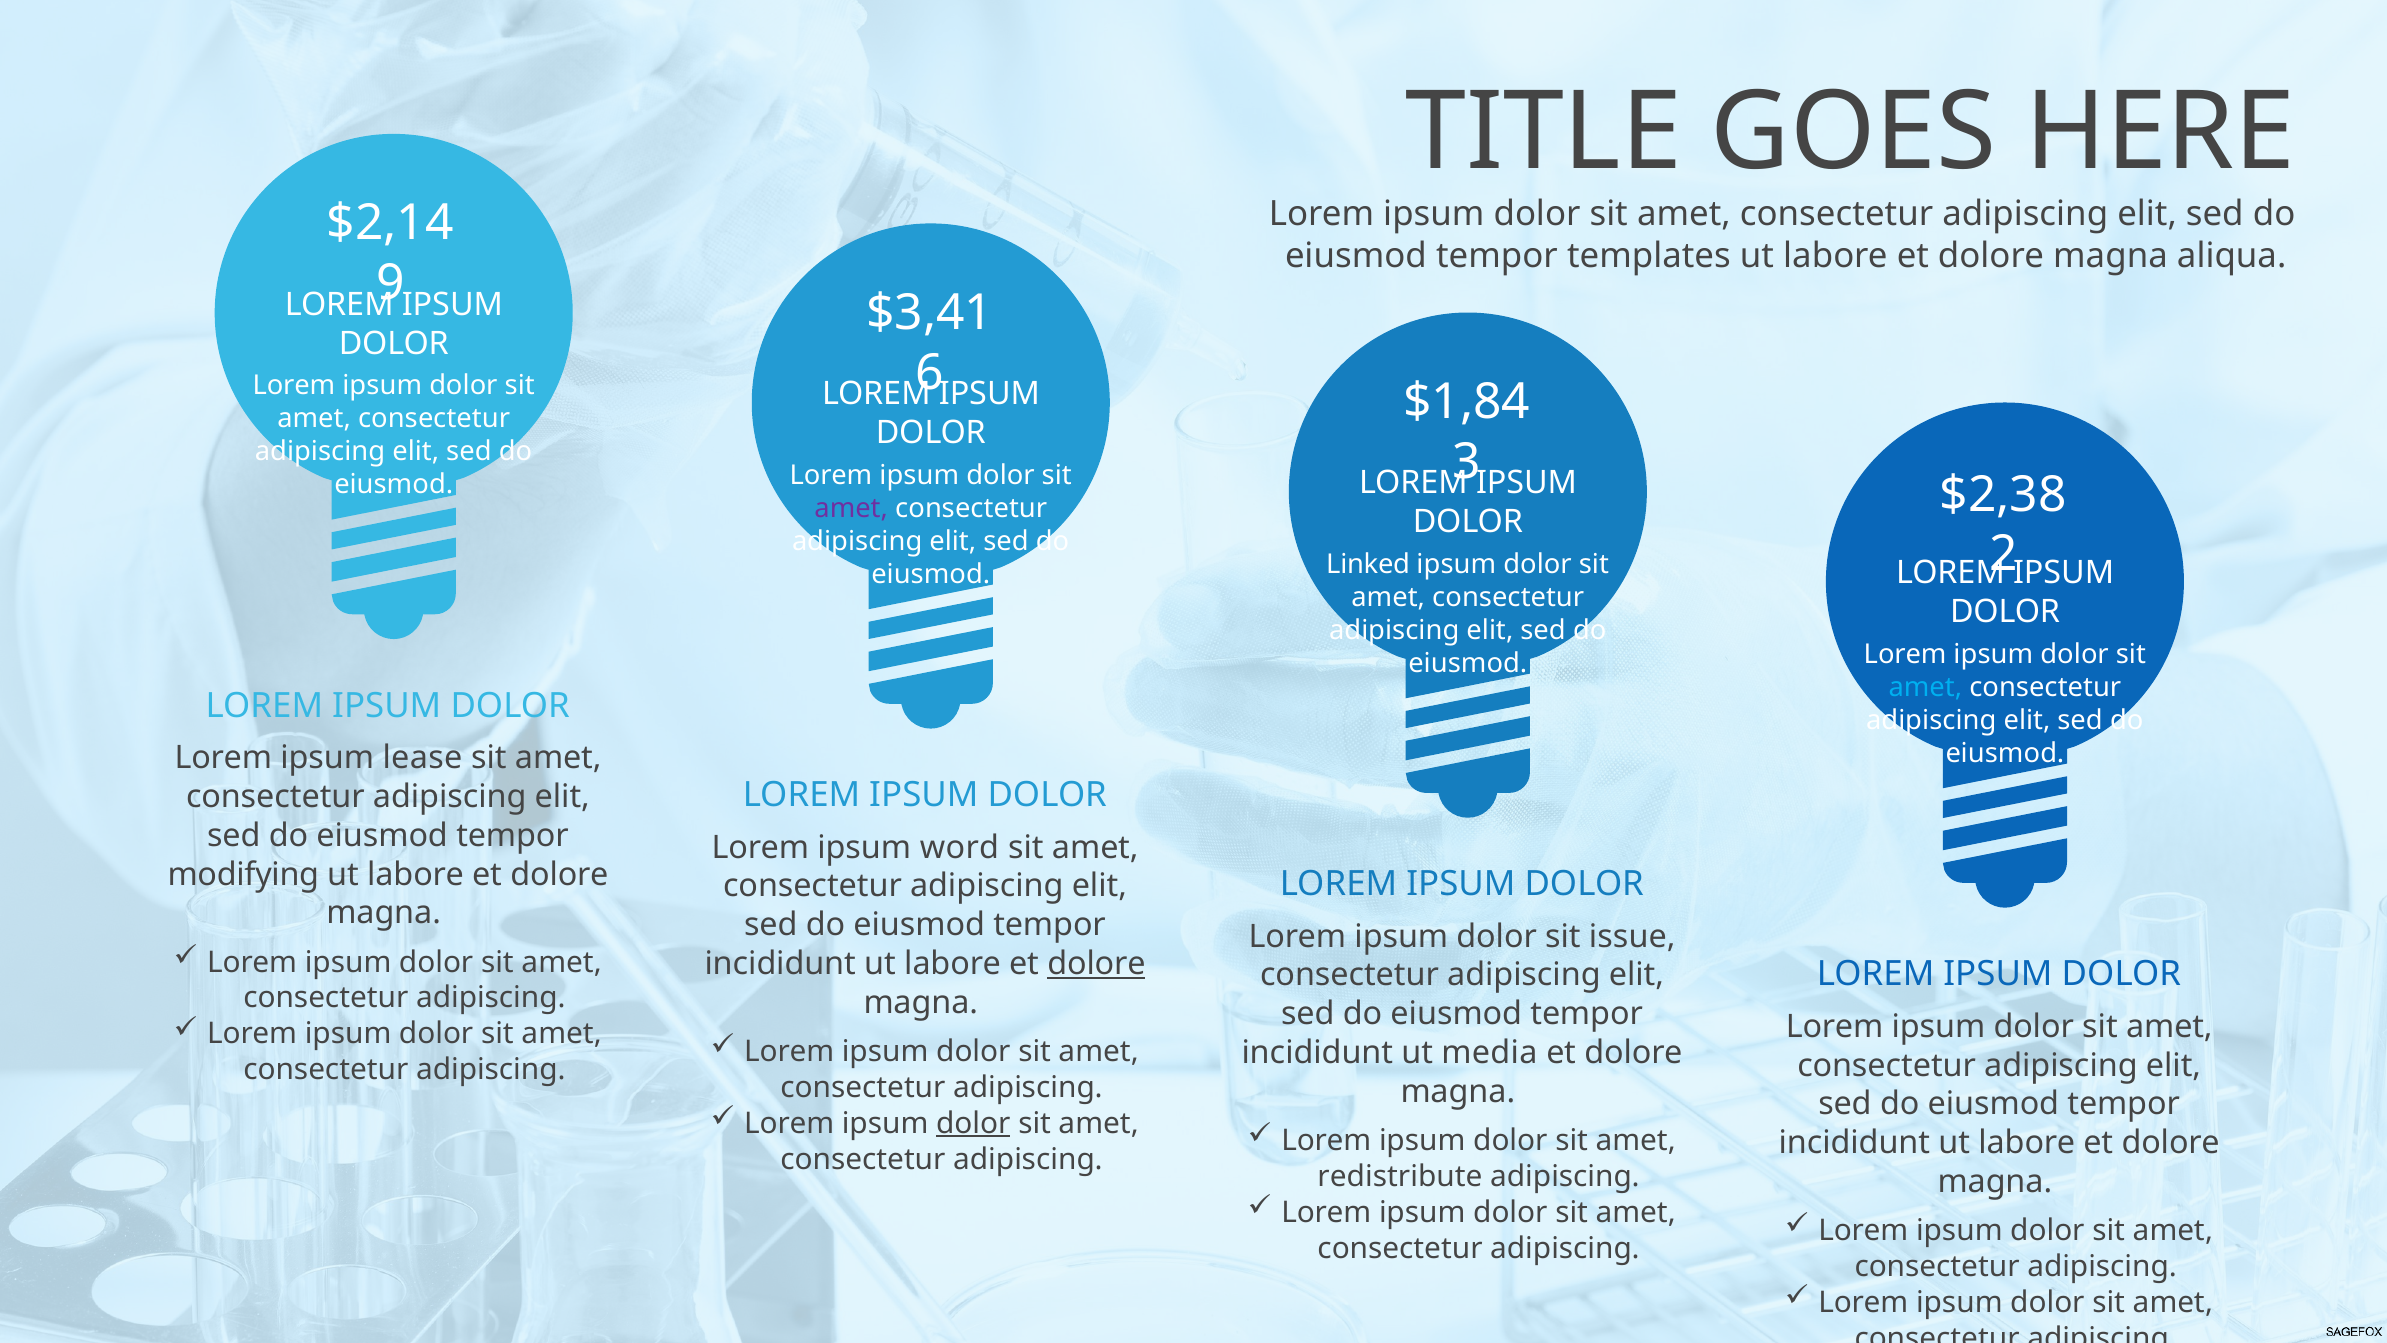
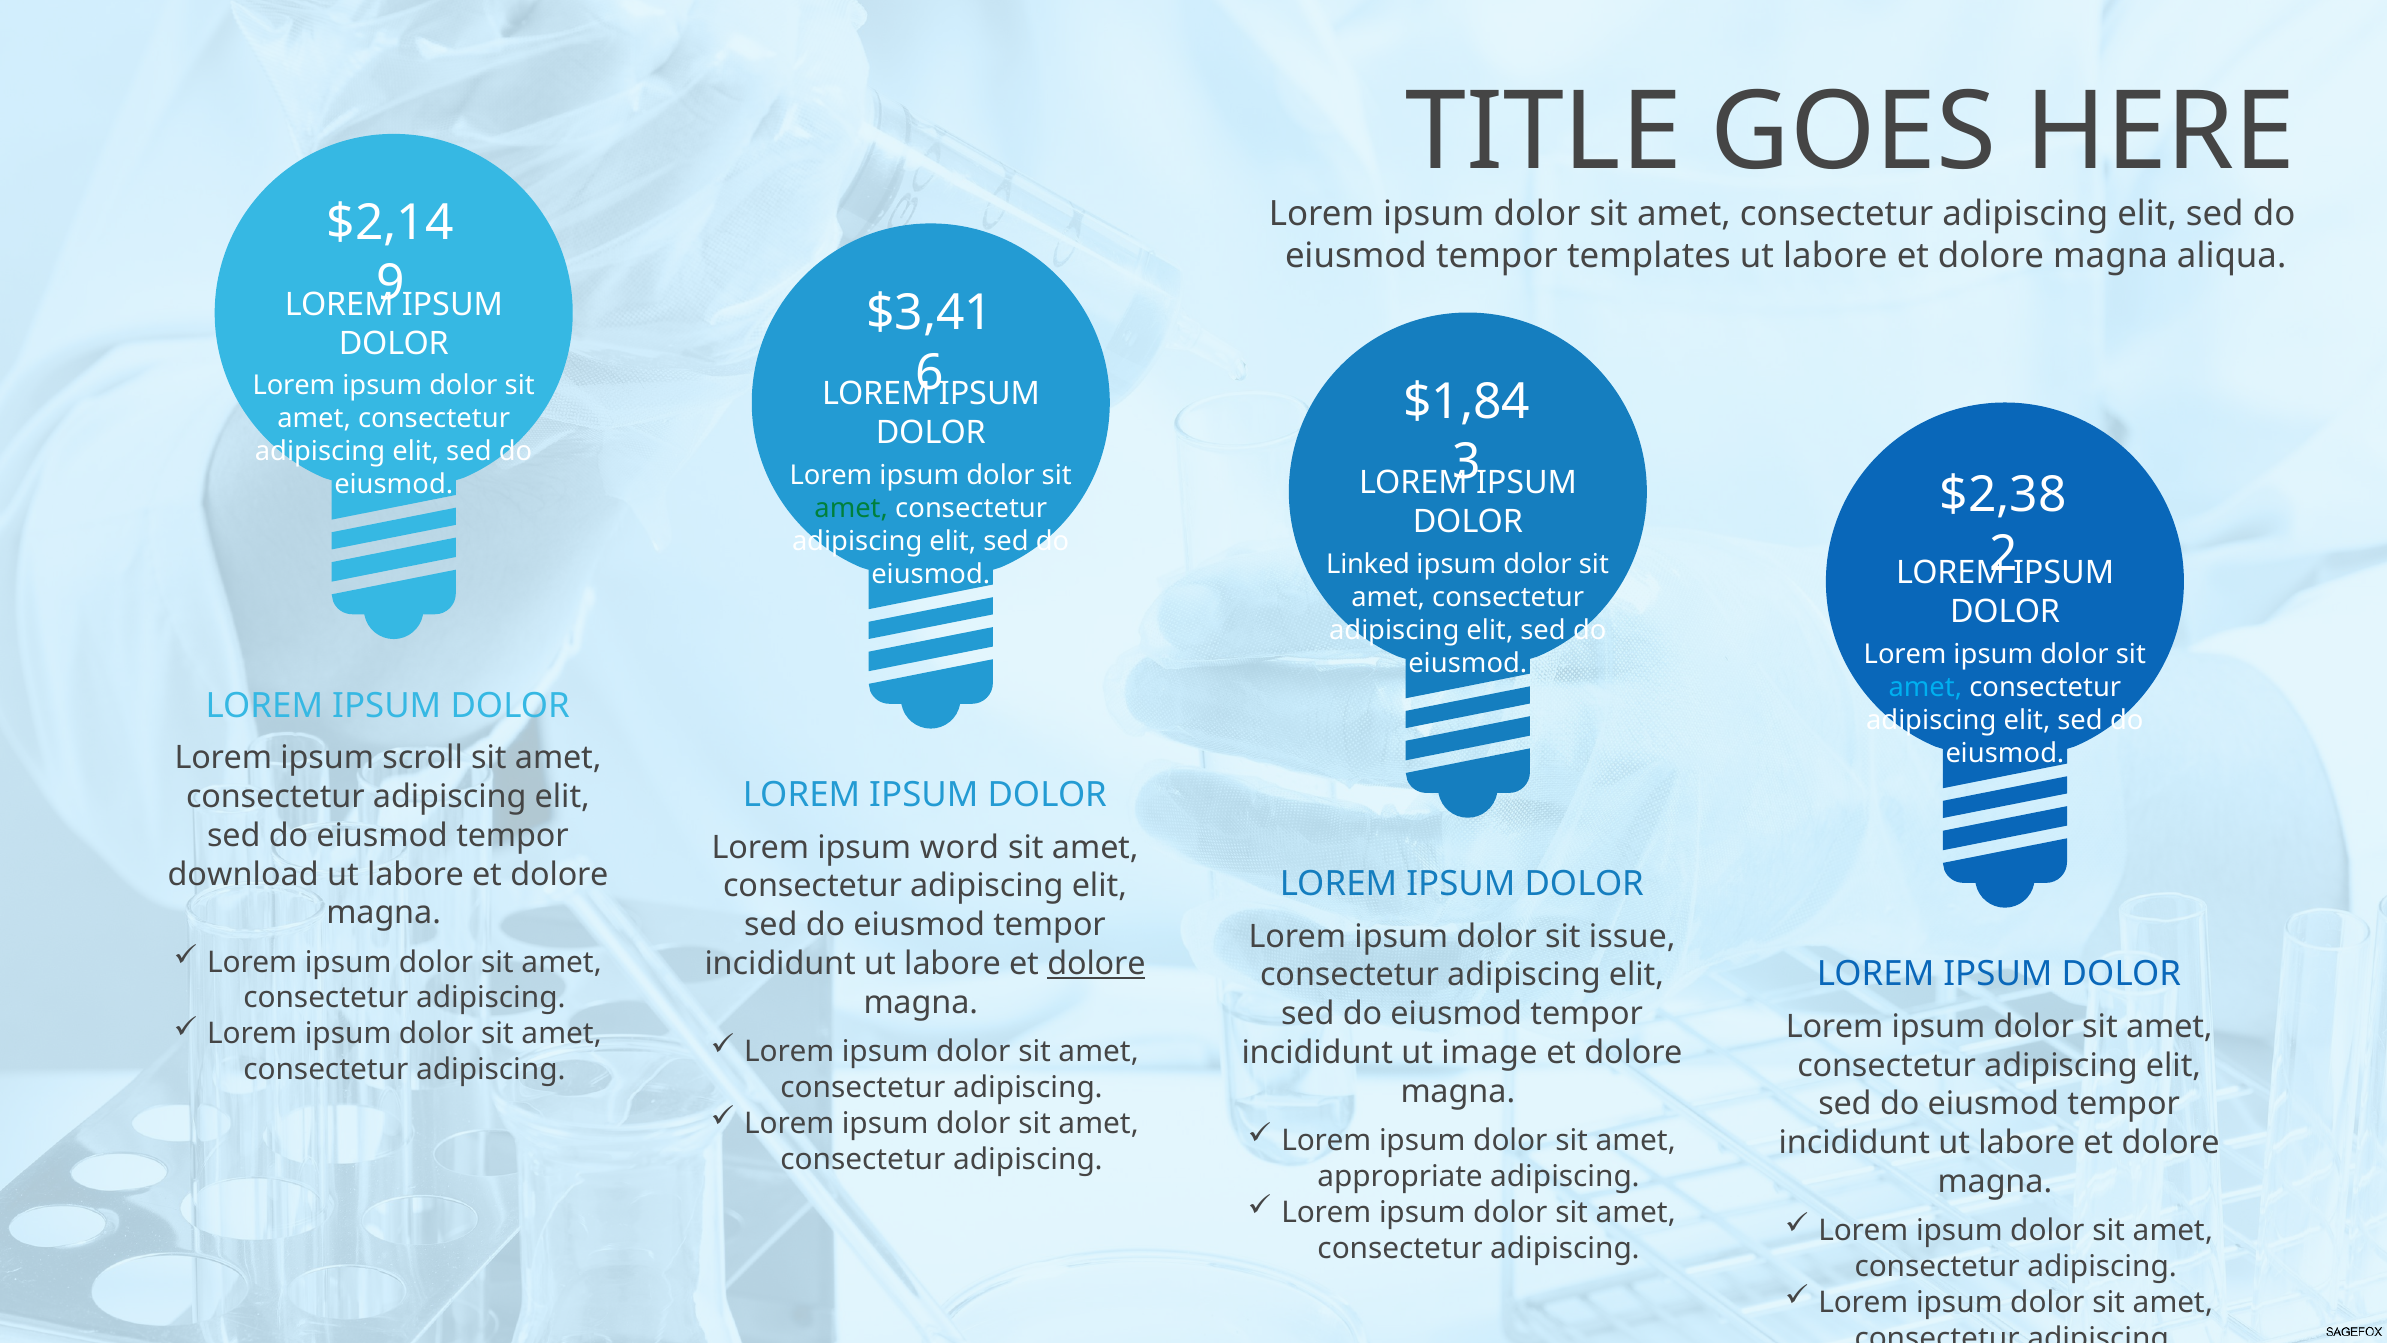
amet at (851, 508) colour: purple -> green
lease: lease -> scroll
modifying: modifying -> download
media: media -> image
dolor at (973, 1123) underline: present -> none
redistribute: redistribute -> appropriate
